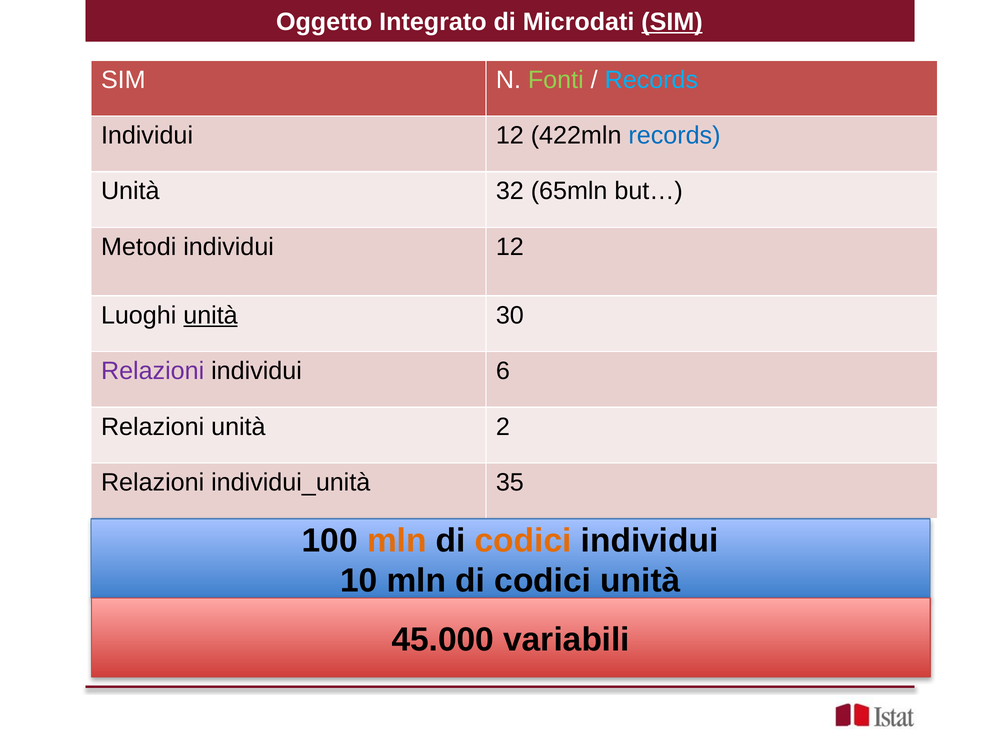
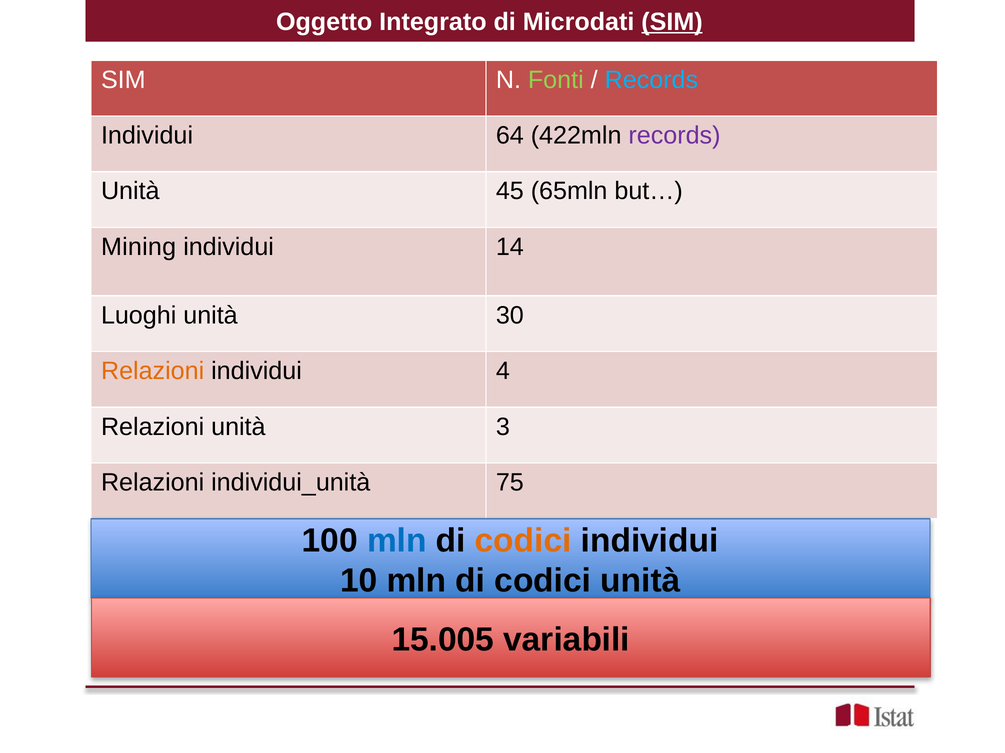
12 at (510, 136): 12 -> 64
records at (674, 136) colour: blue -> purple
32: 32 -> 45
Metodi: Metodi -> Mining
12 at (510, 247): 12 -> 14
unità at (210, 316) underline: present -> none
Relazioni at (153, 371) colour: purple -> orange
6: 6 -> 4
2: 2 -> 3
35: 35 -> 75
mln at (397, 541) colour: orange -> blue
45.000: 45.000 -> 15.005
